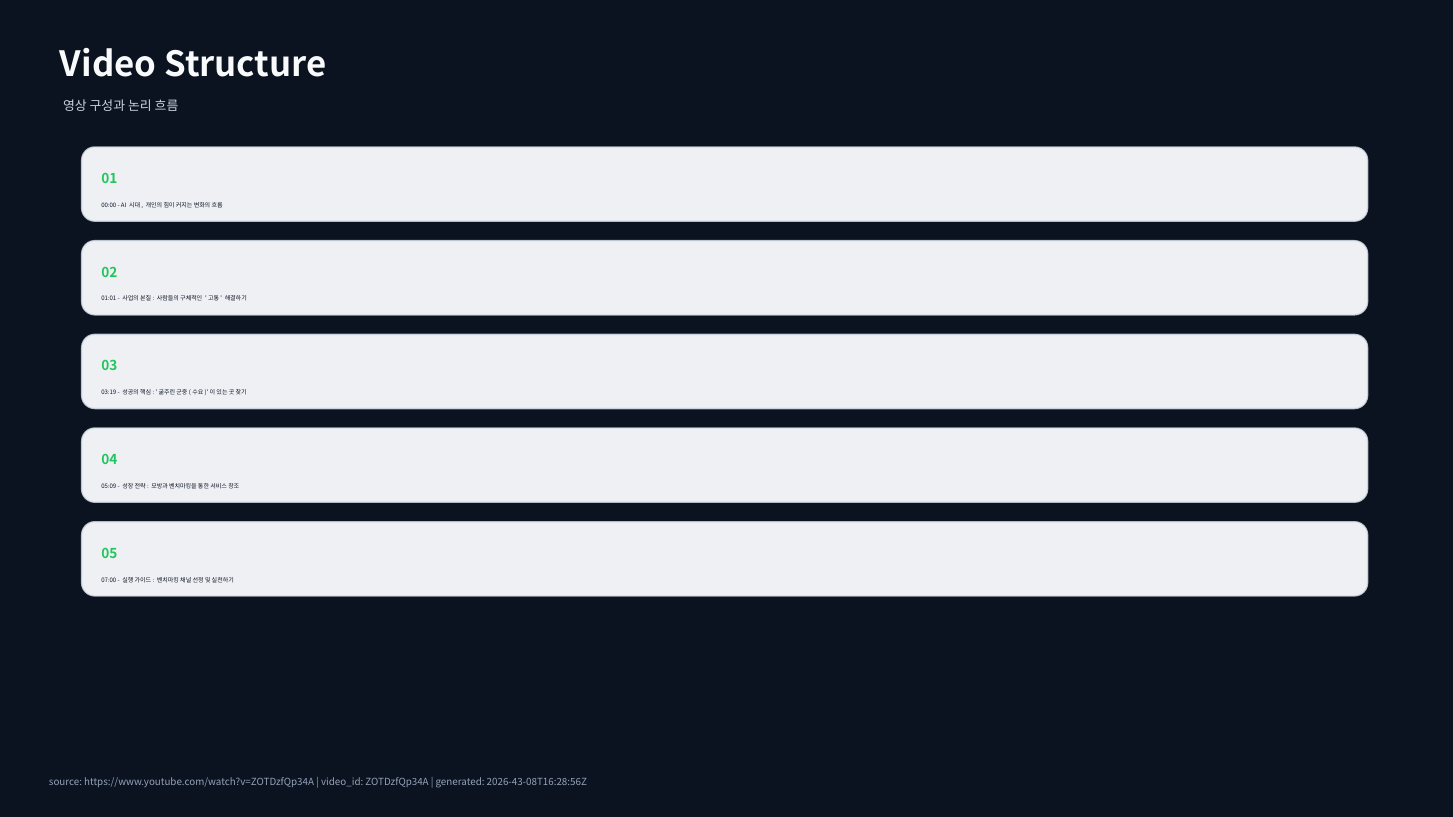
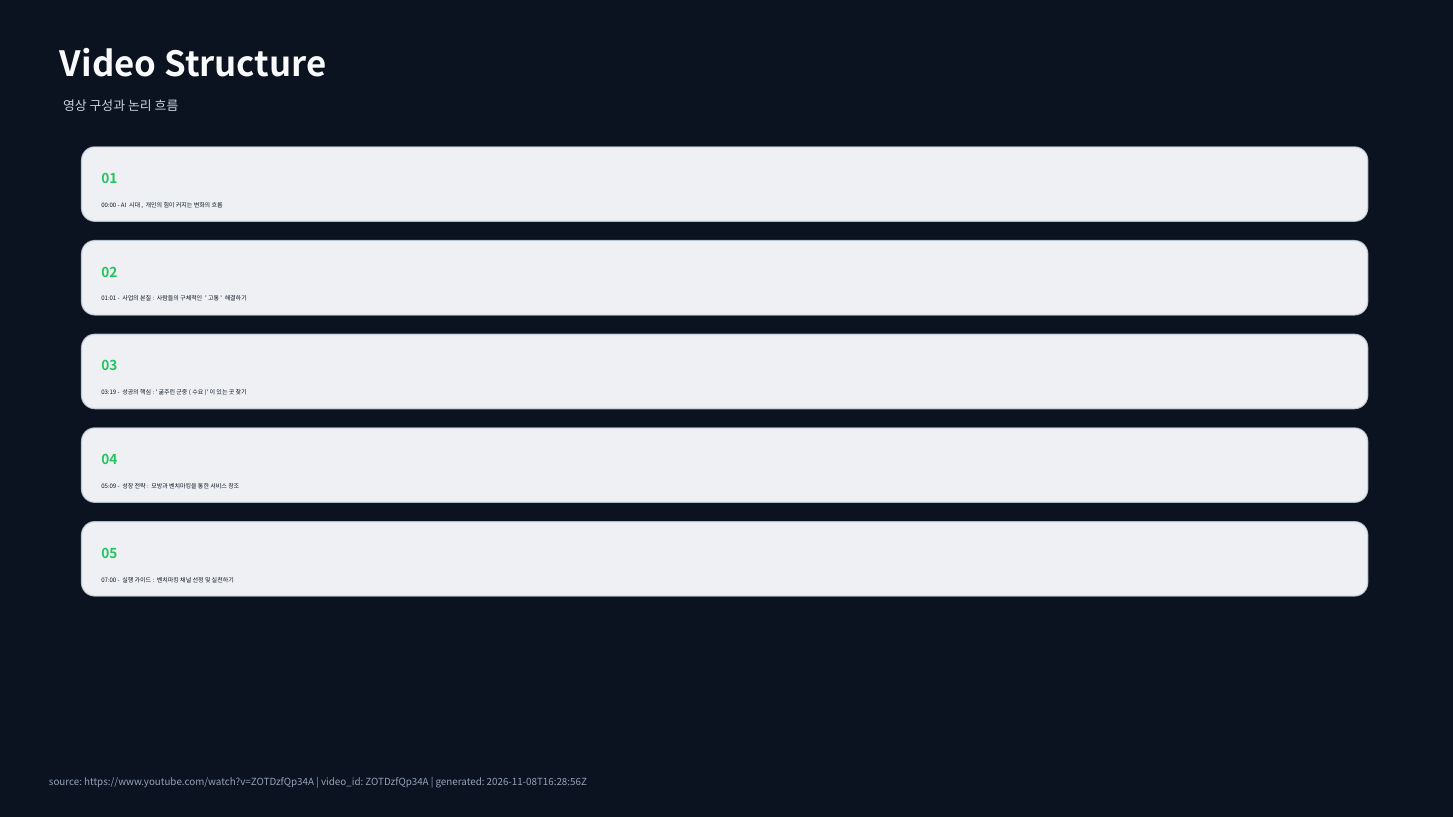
2026-43-08T16:28:56Z: 2026-43-08T16:28:56Z -> 2026-11-08T16:28:56Z
